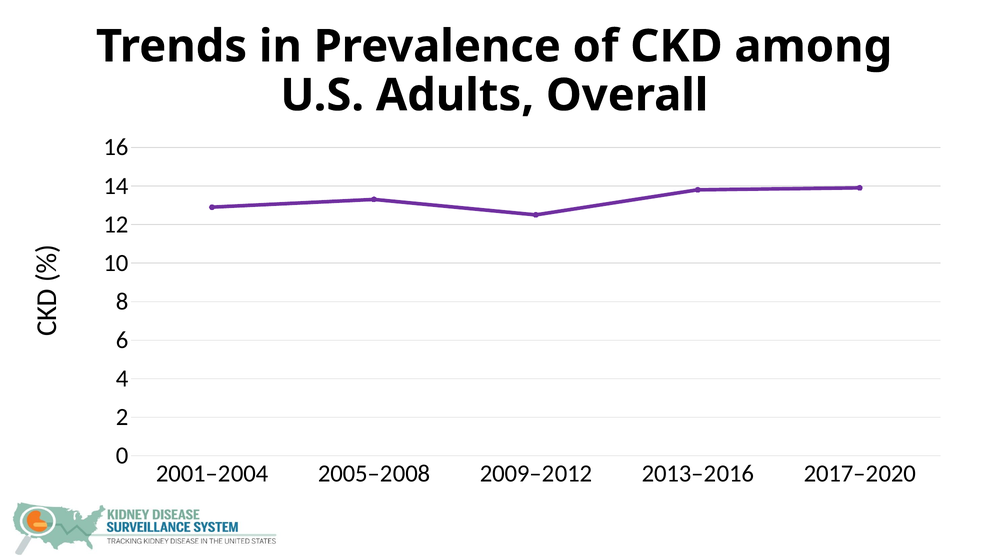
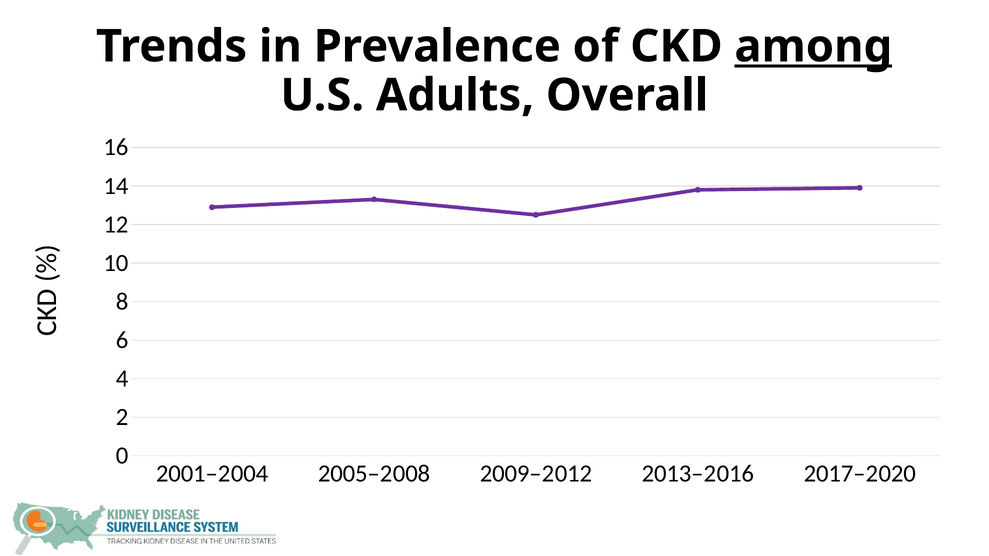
among underline: none -> present
